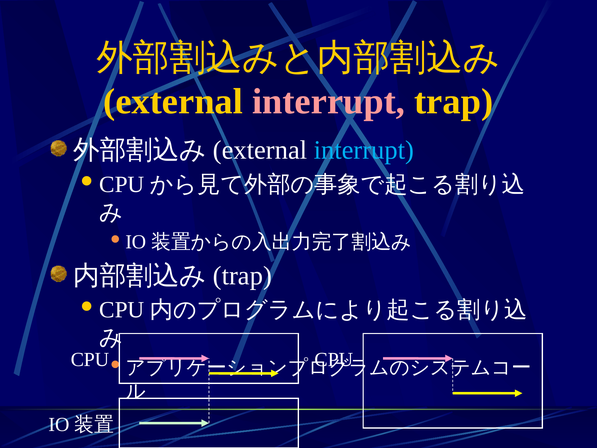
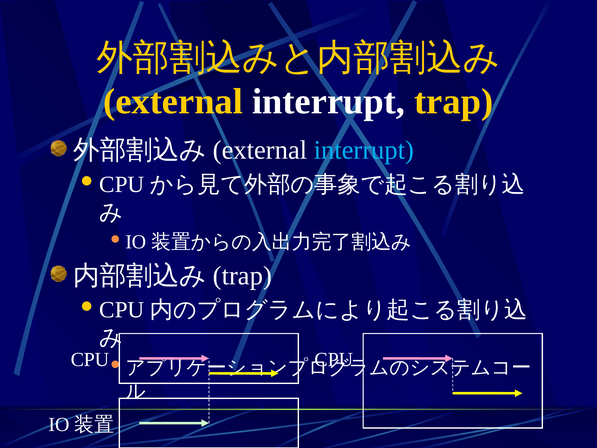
interrupt at (329, 102) colour: pink -> white
